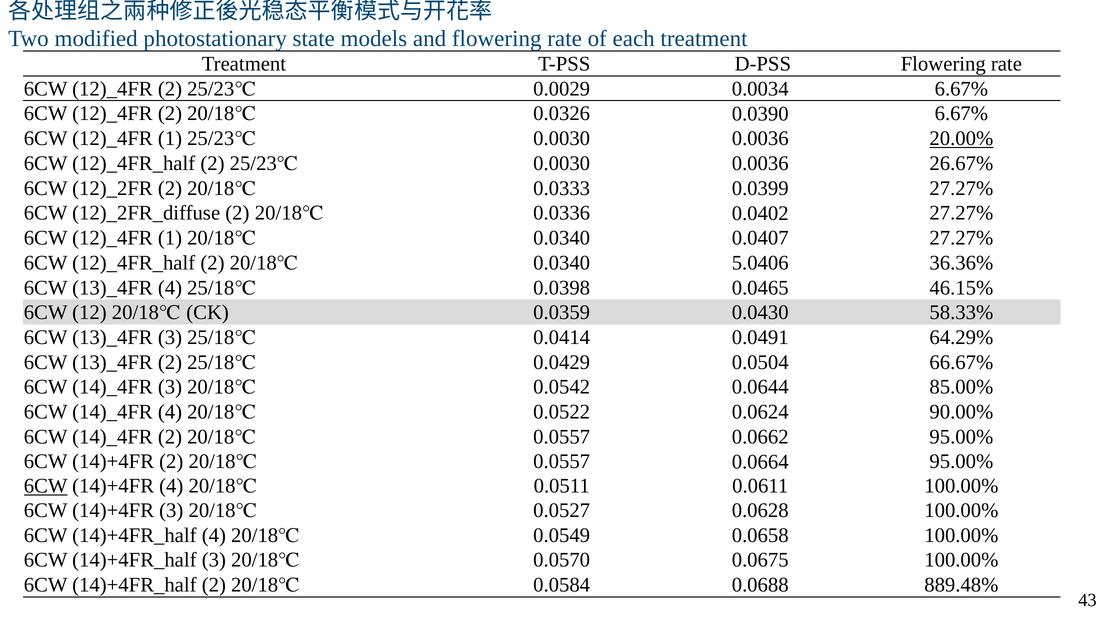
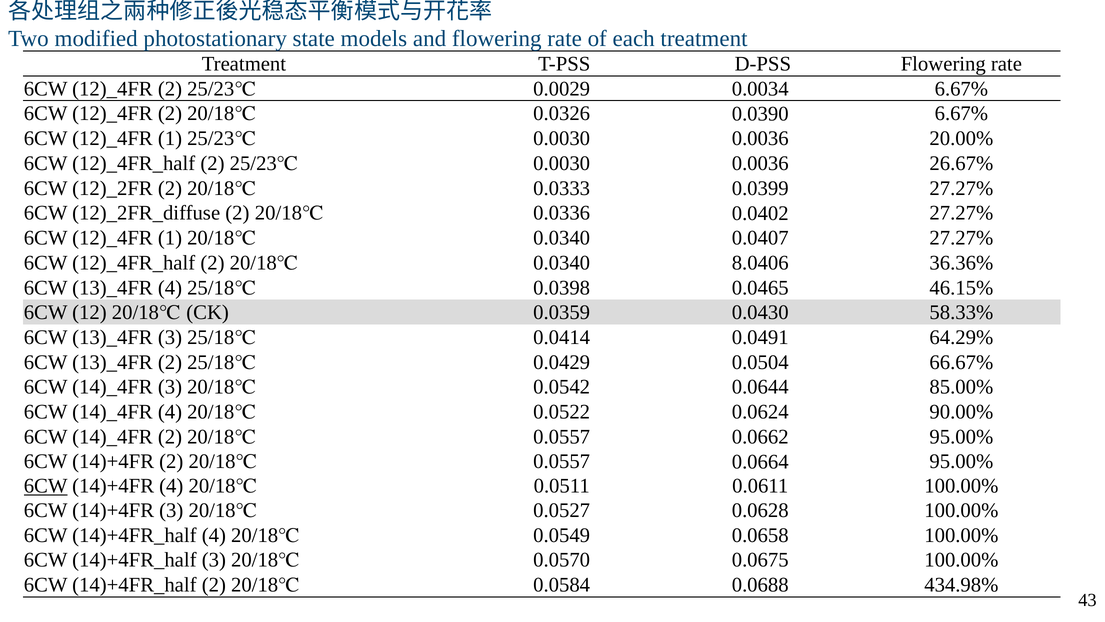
20.00% underline: present -> none
5.0406: 5.0406 -> 8.0406
889.48%: 889.48% -> 434.98%
